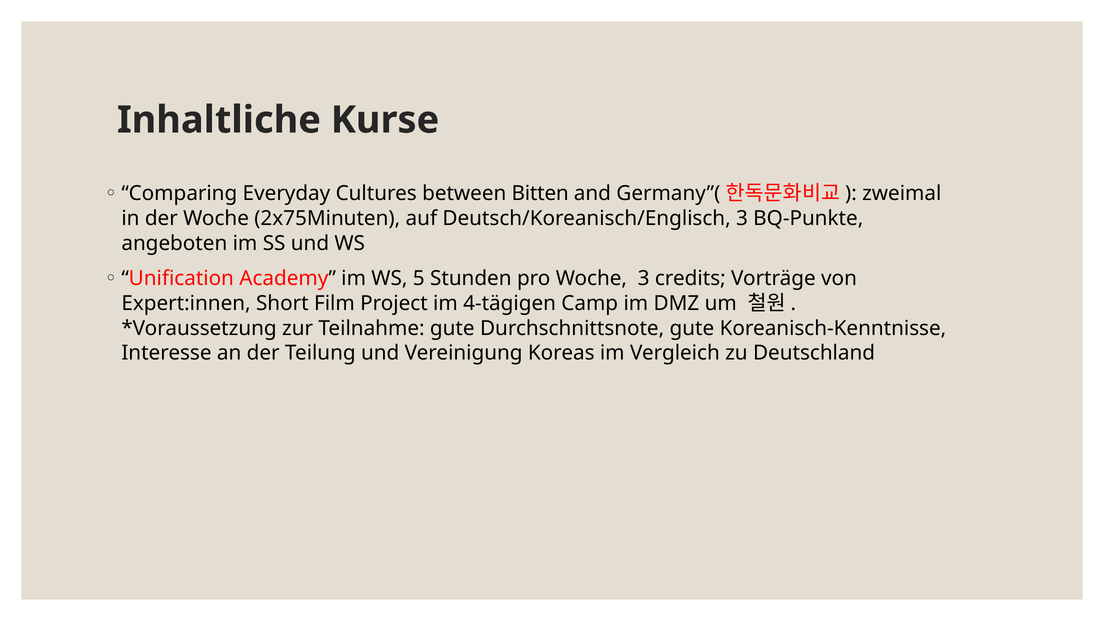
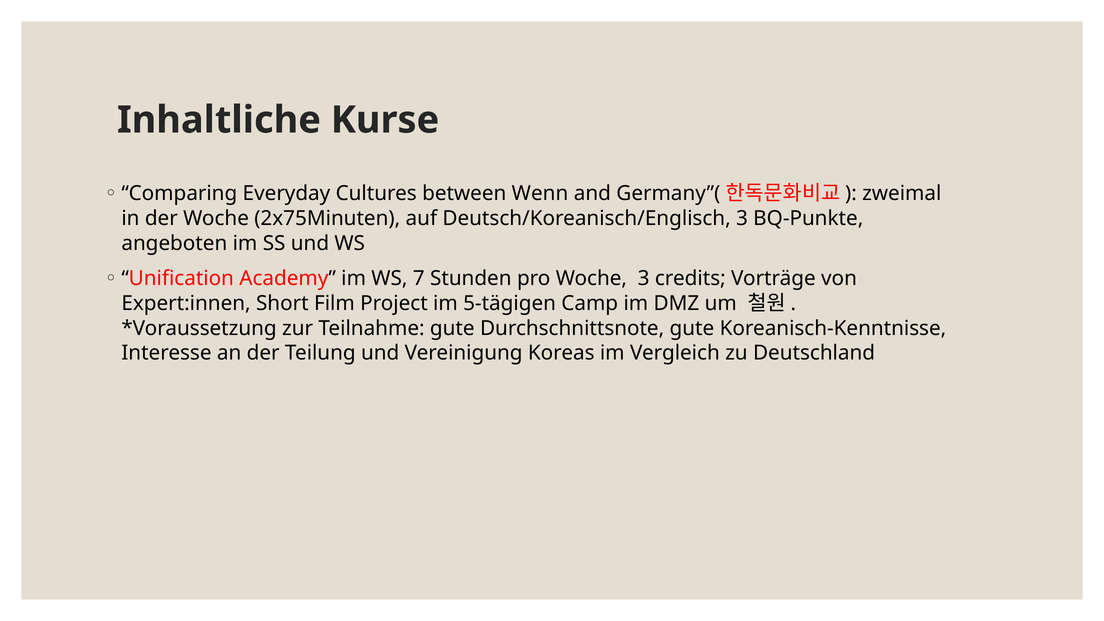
Bitten: Bitten -> Wenn
5: 5 -> 7
4-tägigen: 4-tägigen -> 5-tägigen
